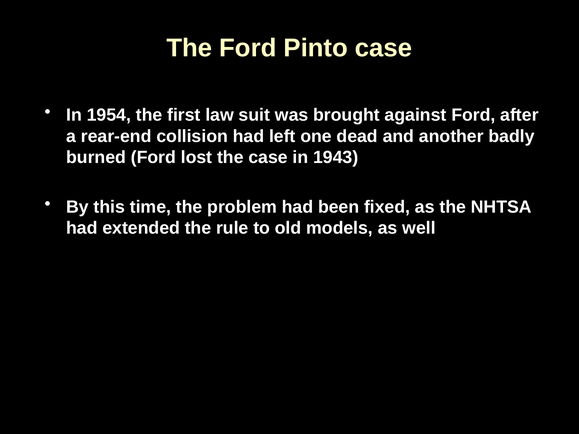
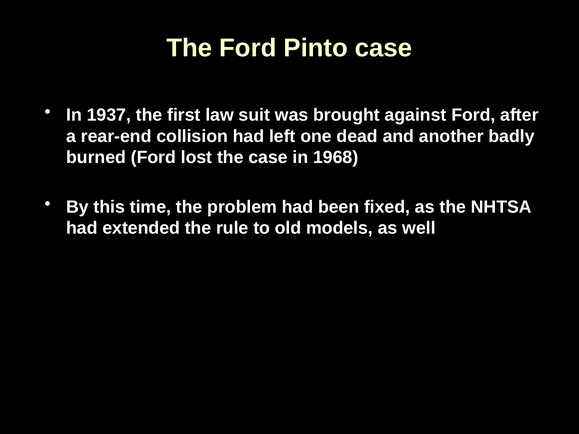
1954: 1954 -> 1937
1943: 1943 -> 1968
